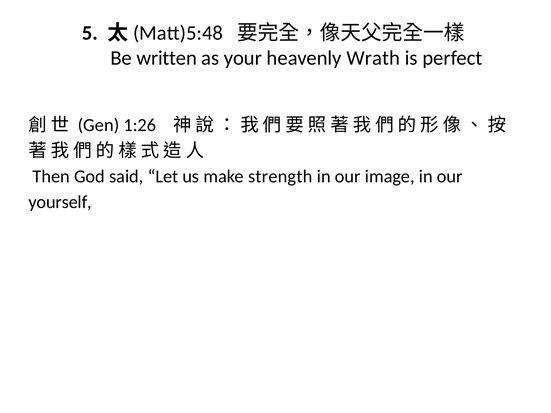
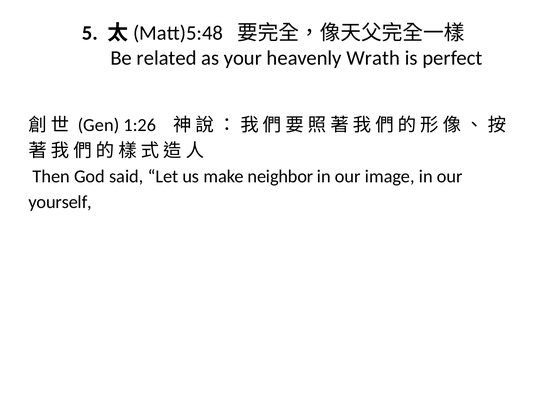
written: written -> related
strength: strength -> neighbor
